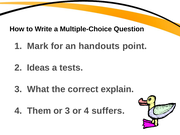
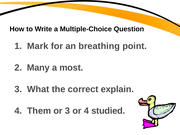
handouts: handouts -> breathing
Ideas: Ideas -> Many
tests: tests -> most
suffers: suffers -> studied
